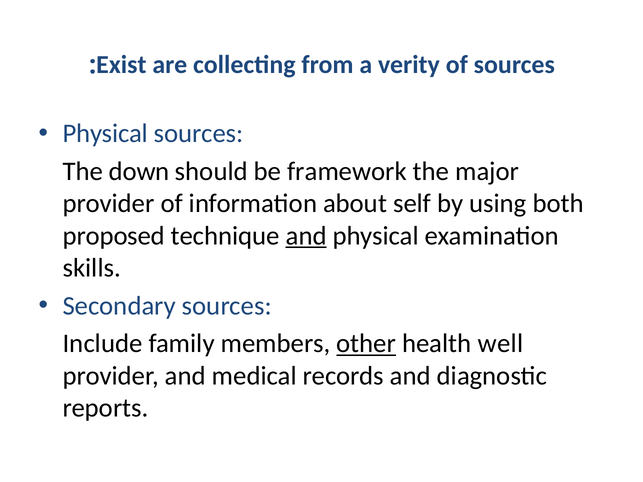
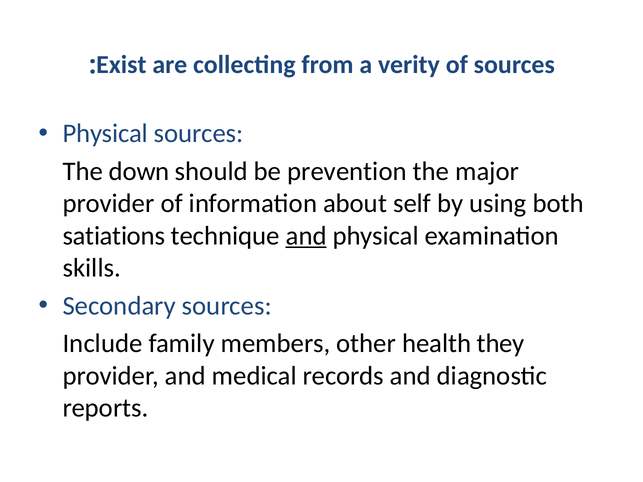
framework: framework -> prevention
proposed: proposed -> satiations
other underline: present -> none
well: well -> they
